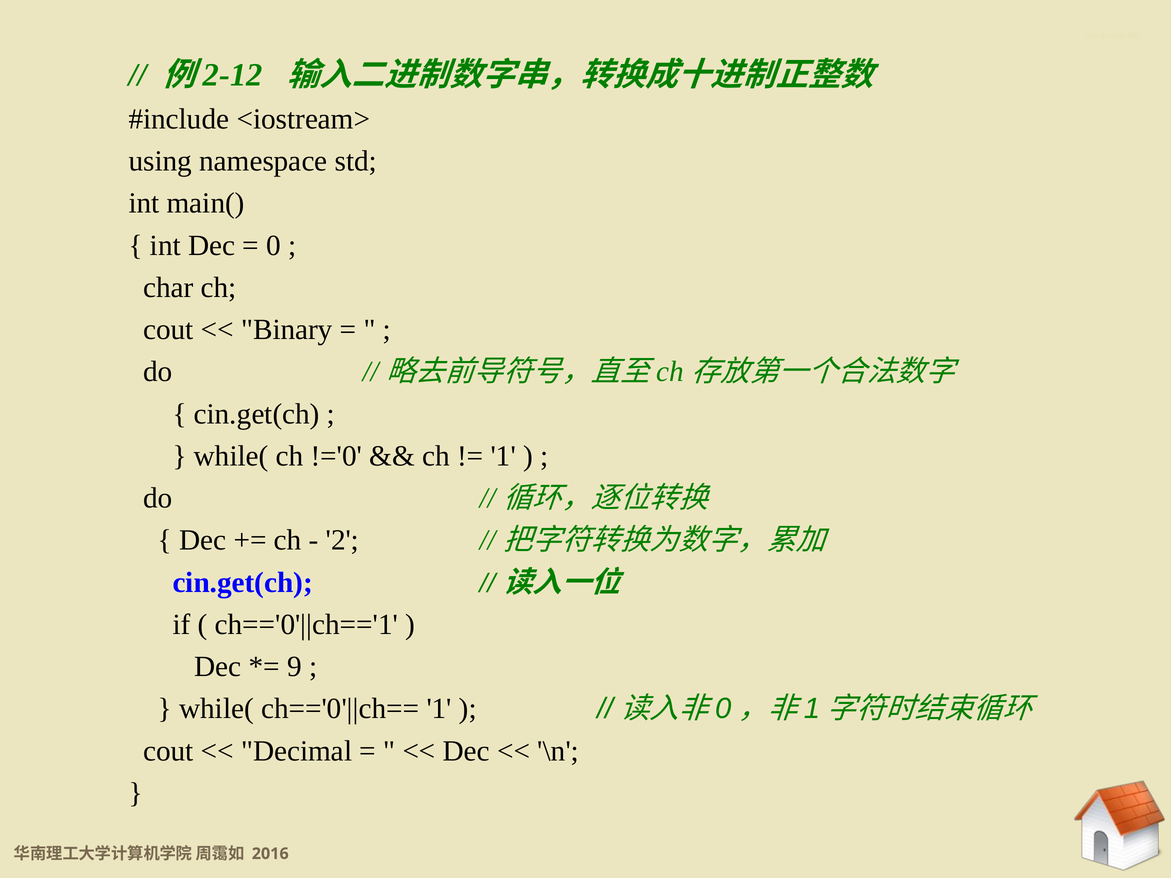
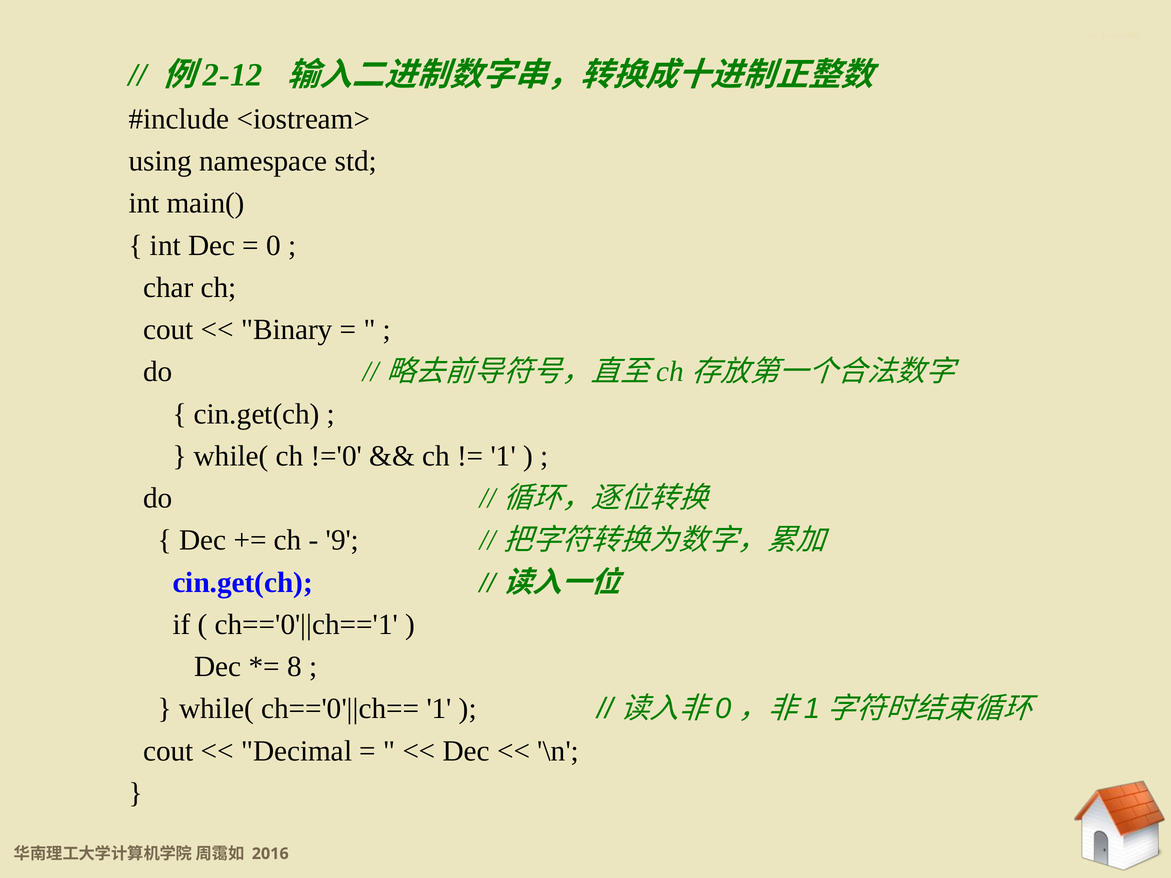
2: 2 -> 9
9: 9 -> 8
